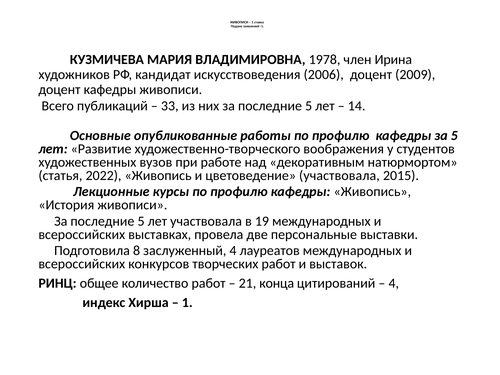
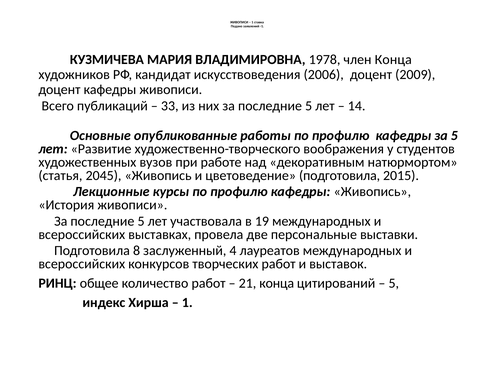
член Ирина: Ирина -> Конца
2022: 2022 -> 2045
цветоведение участвовала: участвовала -> подготовила
4 at (394, 283): 4 -> 5
